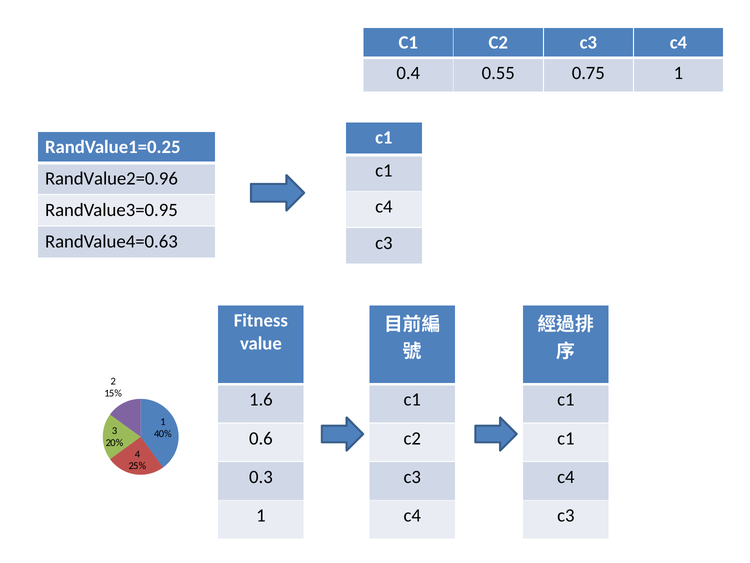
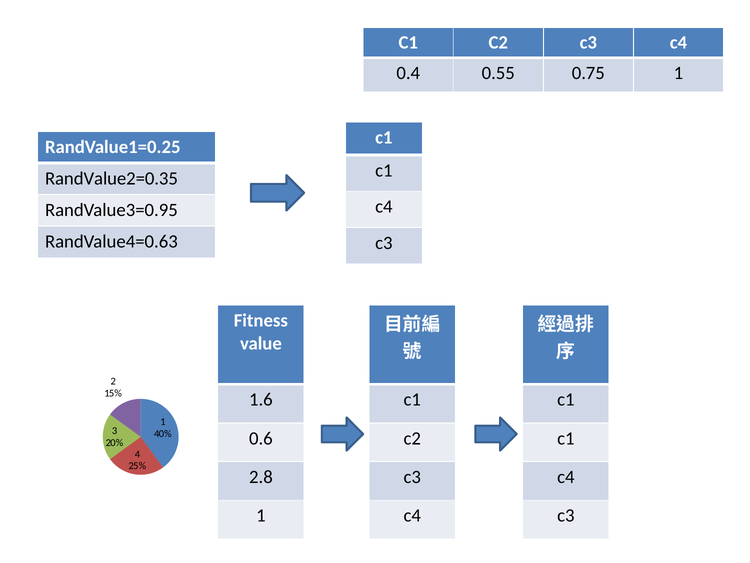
RandValue2=0.96: RandValue2=0.96 -> RandValue2=0.35
0.3: 0.3 -> 2.8
